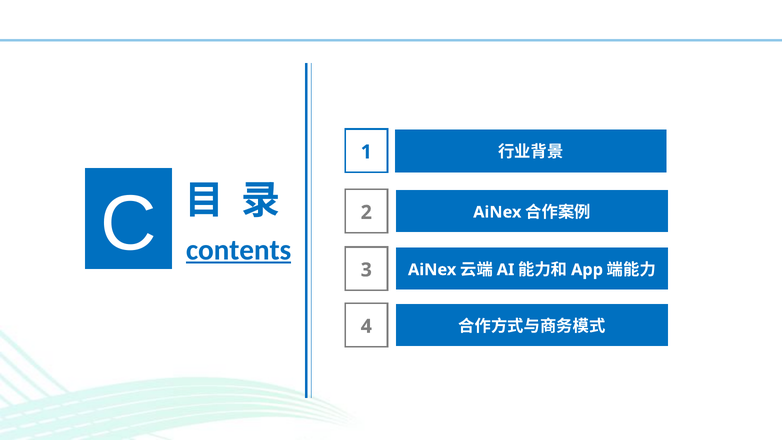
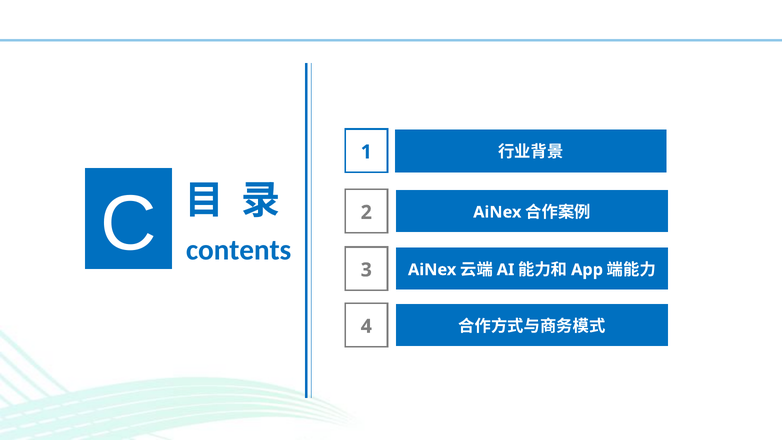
contents underline: present -> none
